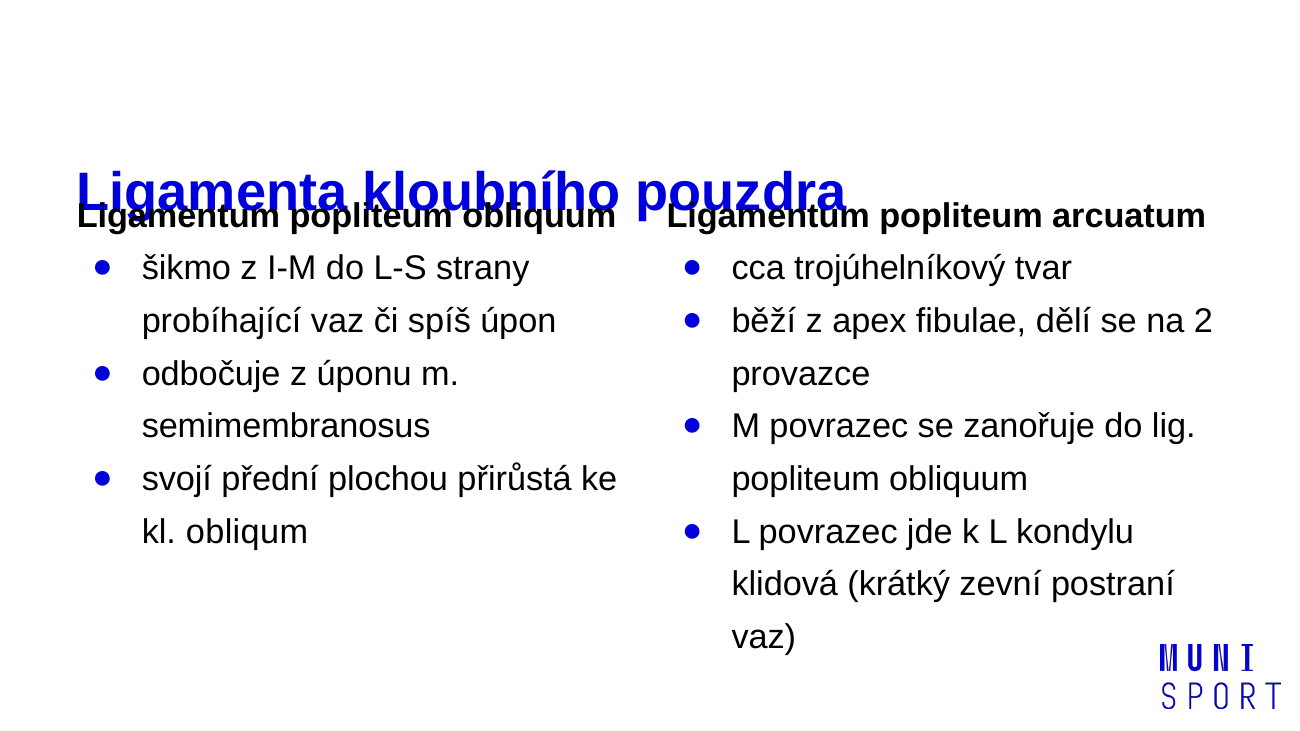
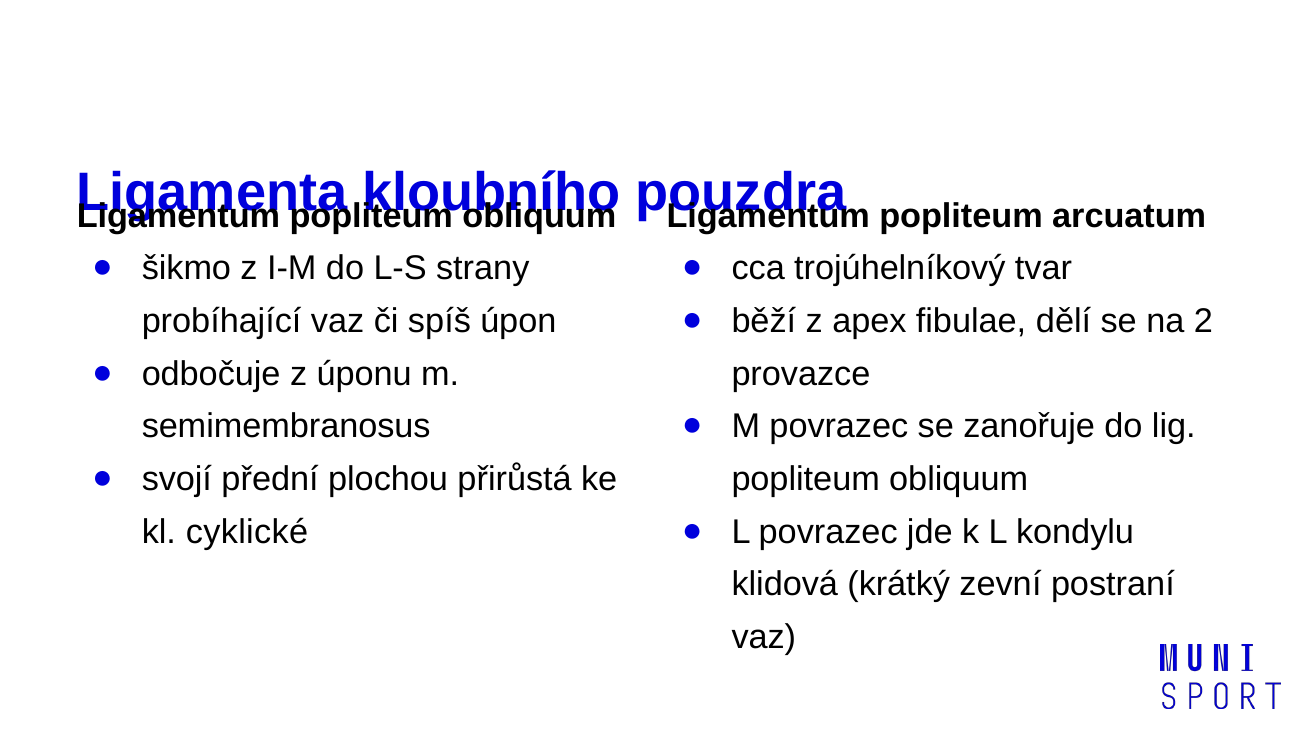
obliqum: obliqum -> cyklické
